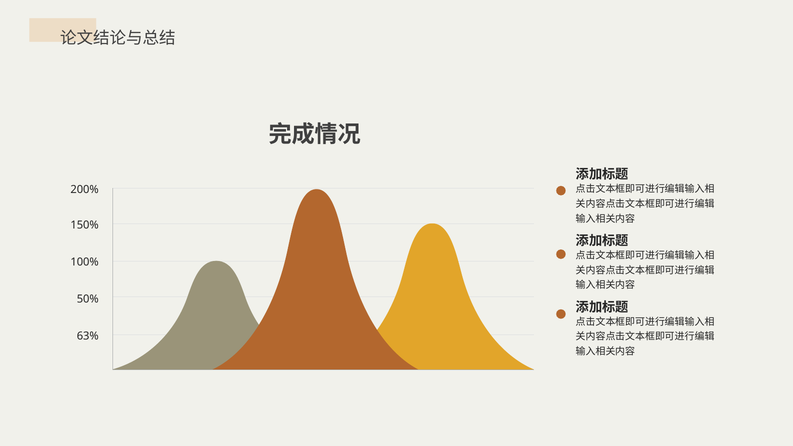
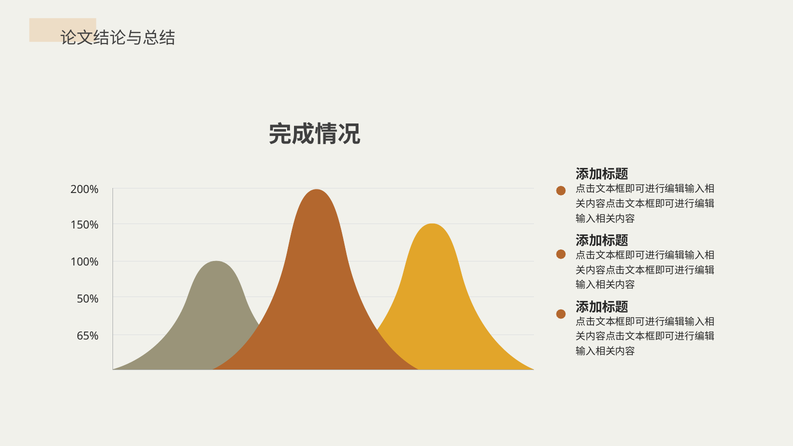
63%: 63% -> 65%
